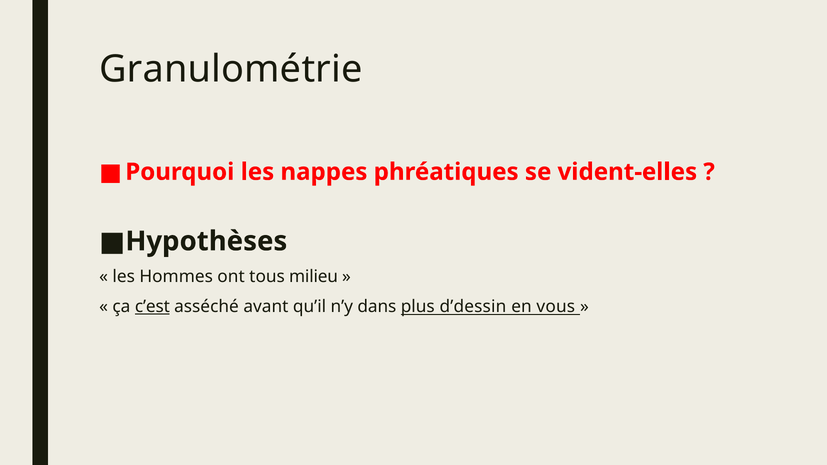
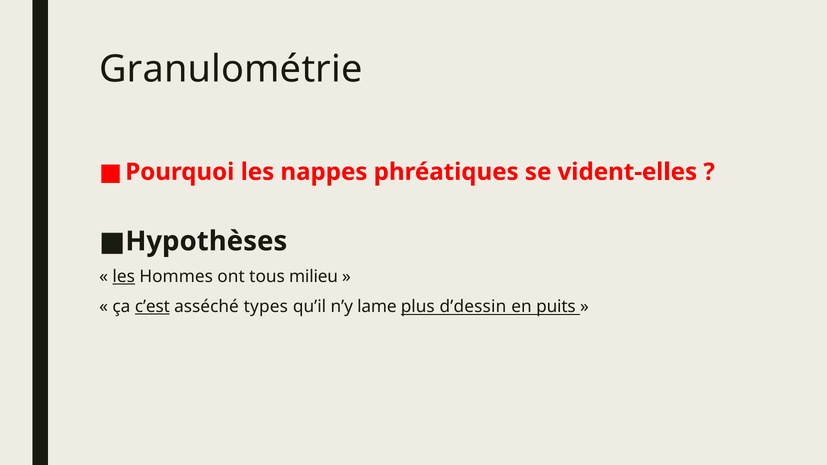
les at (124, 277) underline: none -> present
avant: avant -> types
dans: dans -> lame
vous: vous -> puits
